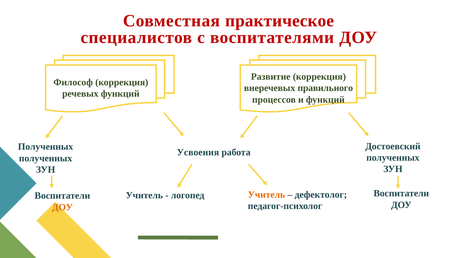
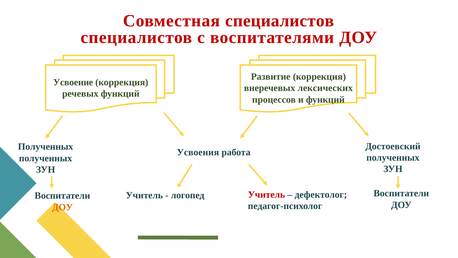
Совместная практическое: практическое -> специалистов
Философ: Философ -> Усвоение
правильного: правильного -> лексических
Учитель at (266, 194) colour: orange -> red
